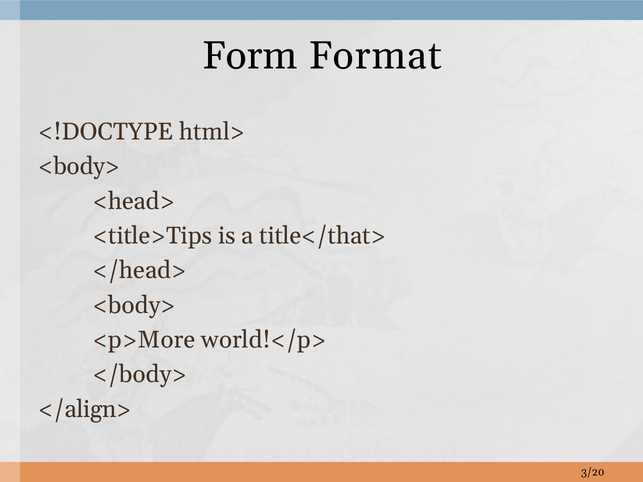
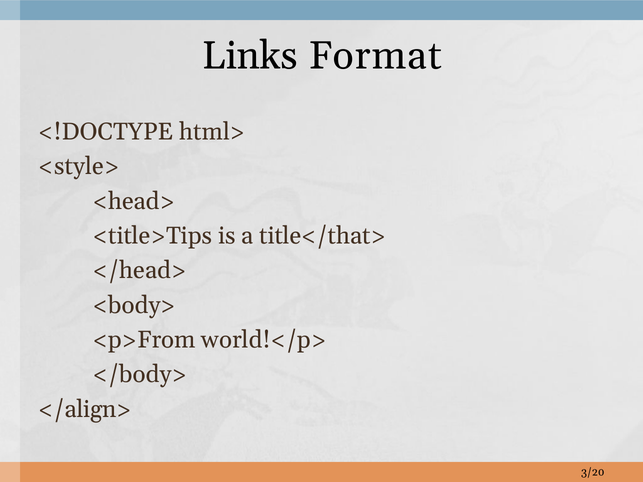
Form: Form -> Links
<body> at (79, 167): <body> -> <style>
<p>More: <p>More -> <p>From
